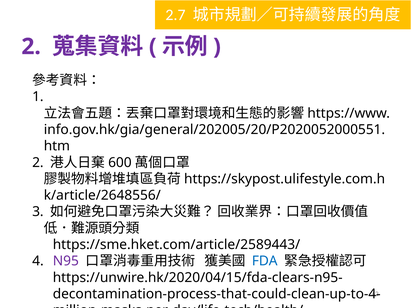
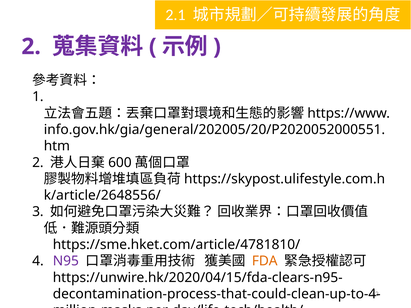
2.7: 2.7 -> 2.1
https://sme.hket.com/article/2589443/: https://sme.hket.com/article/2589443/ -> https://sme.hket.com/article/4781810/
FDA colour: blue -> orange
